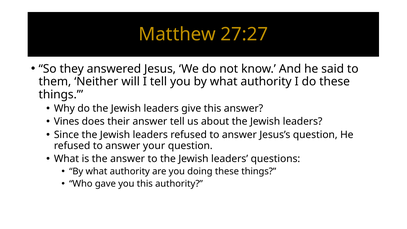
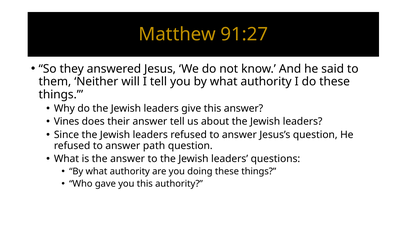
27:27: 27:27 -> 91:27
your: your -> path
